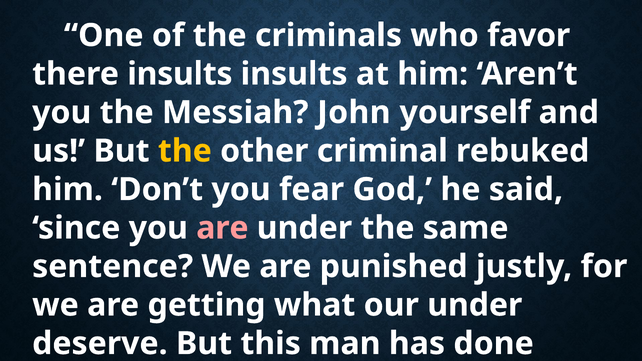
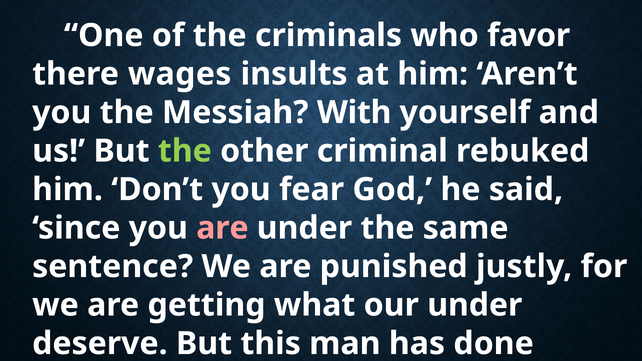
there insults: insults -> wages
John: John -> With
the at (185, 151) colour: yellow -> light green
